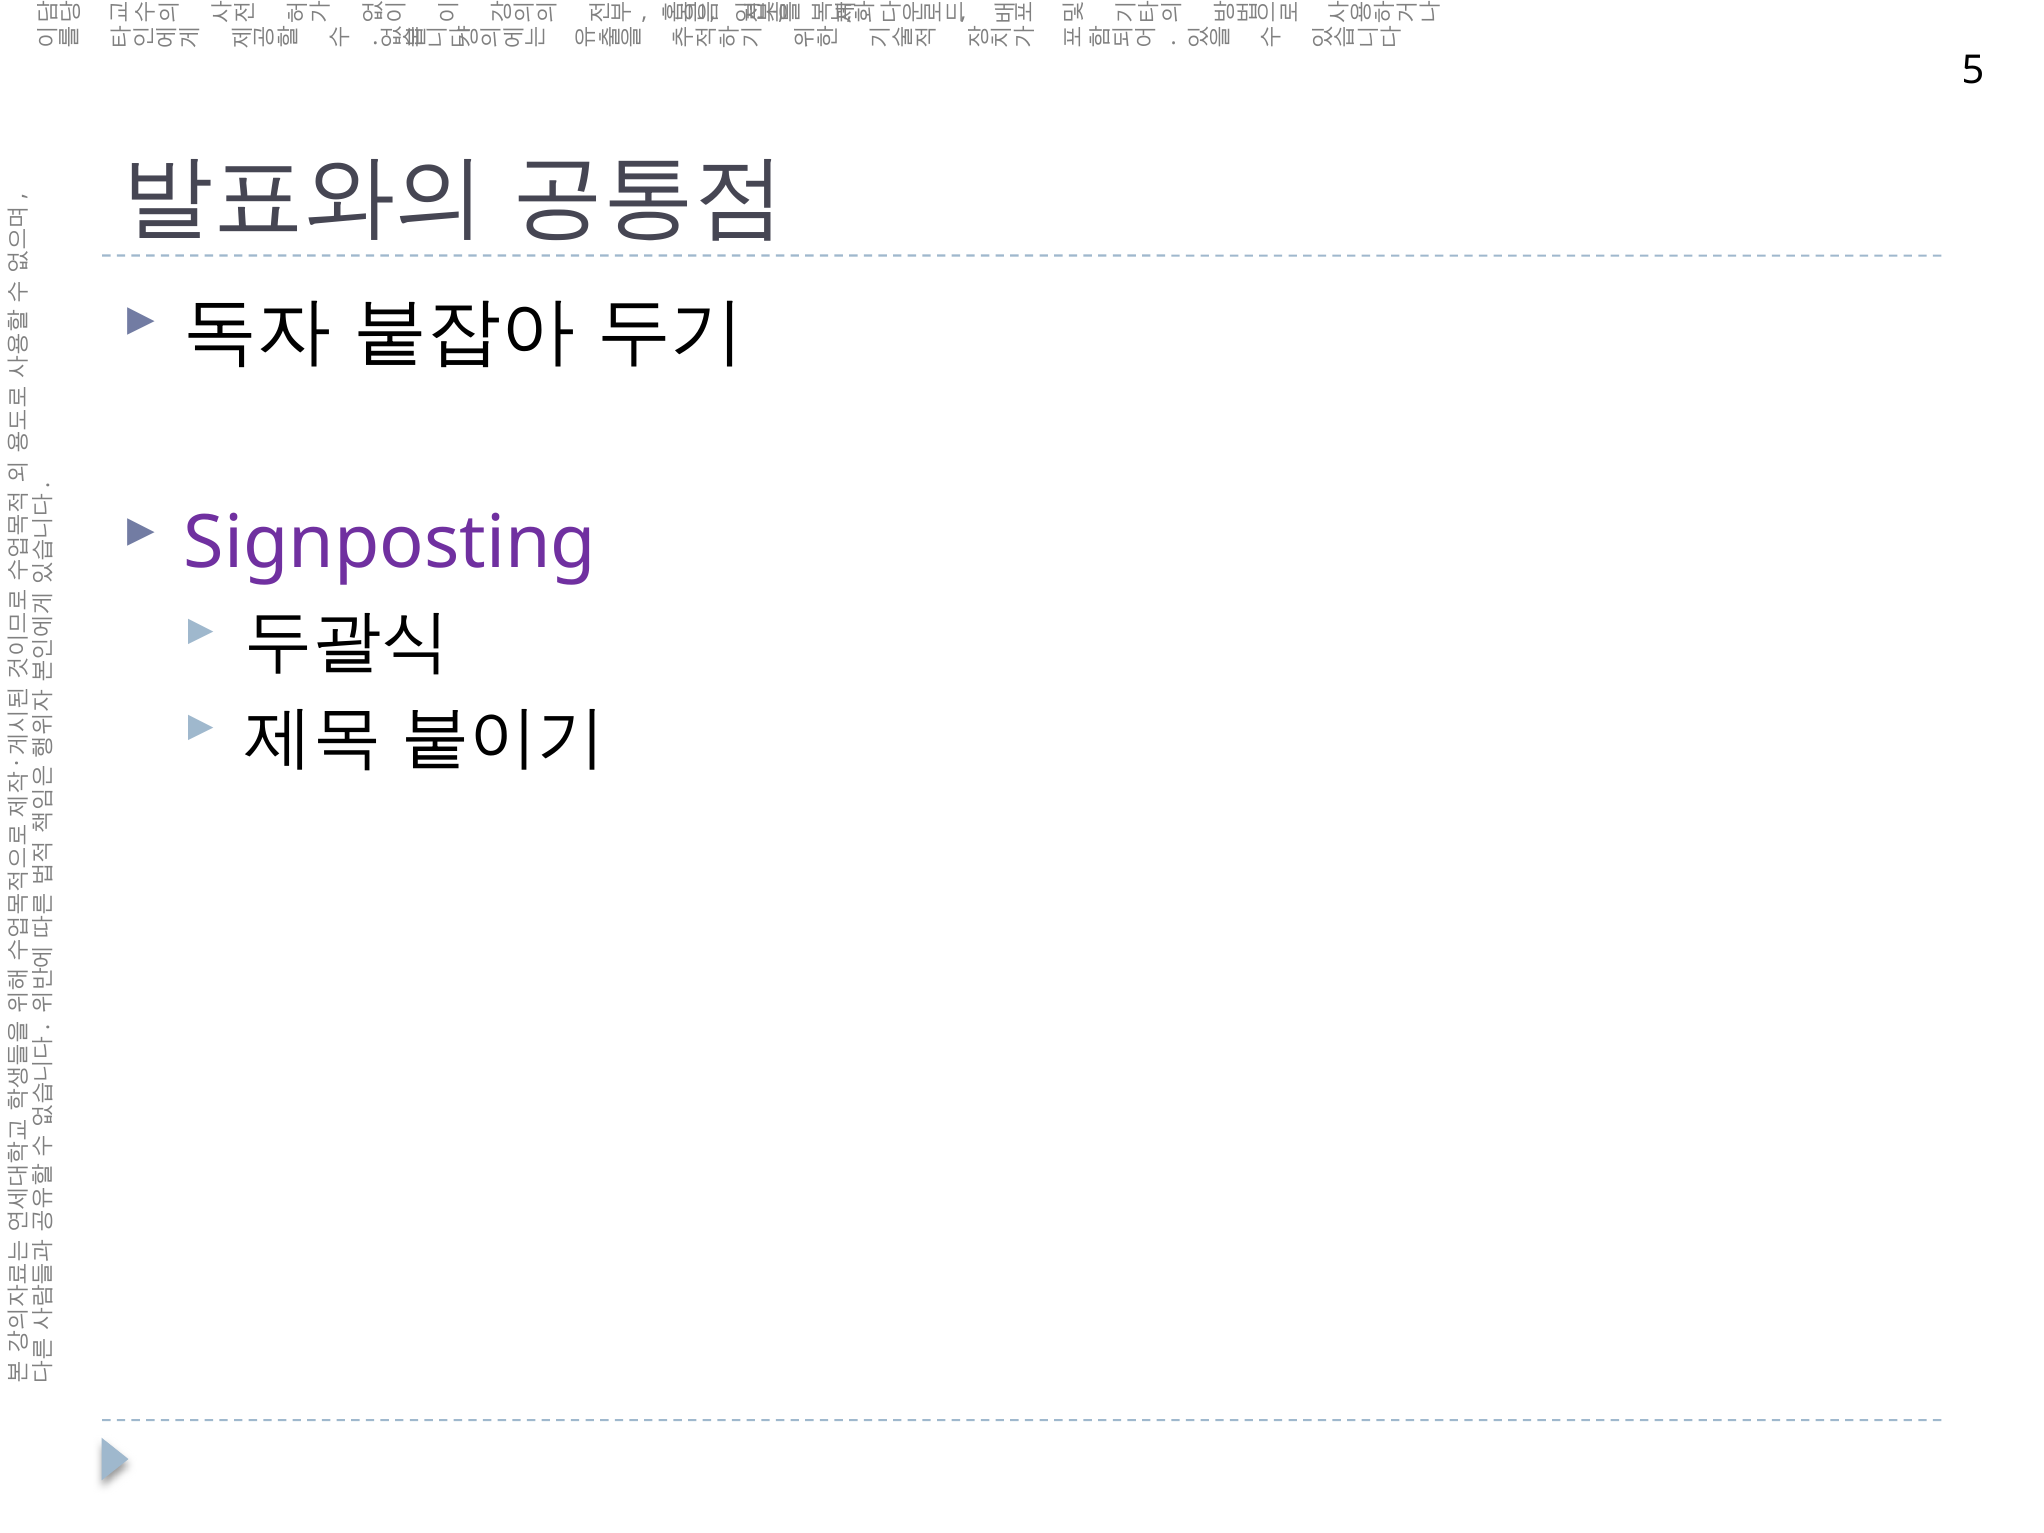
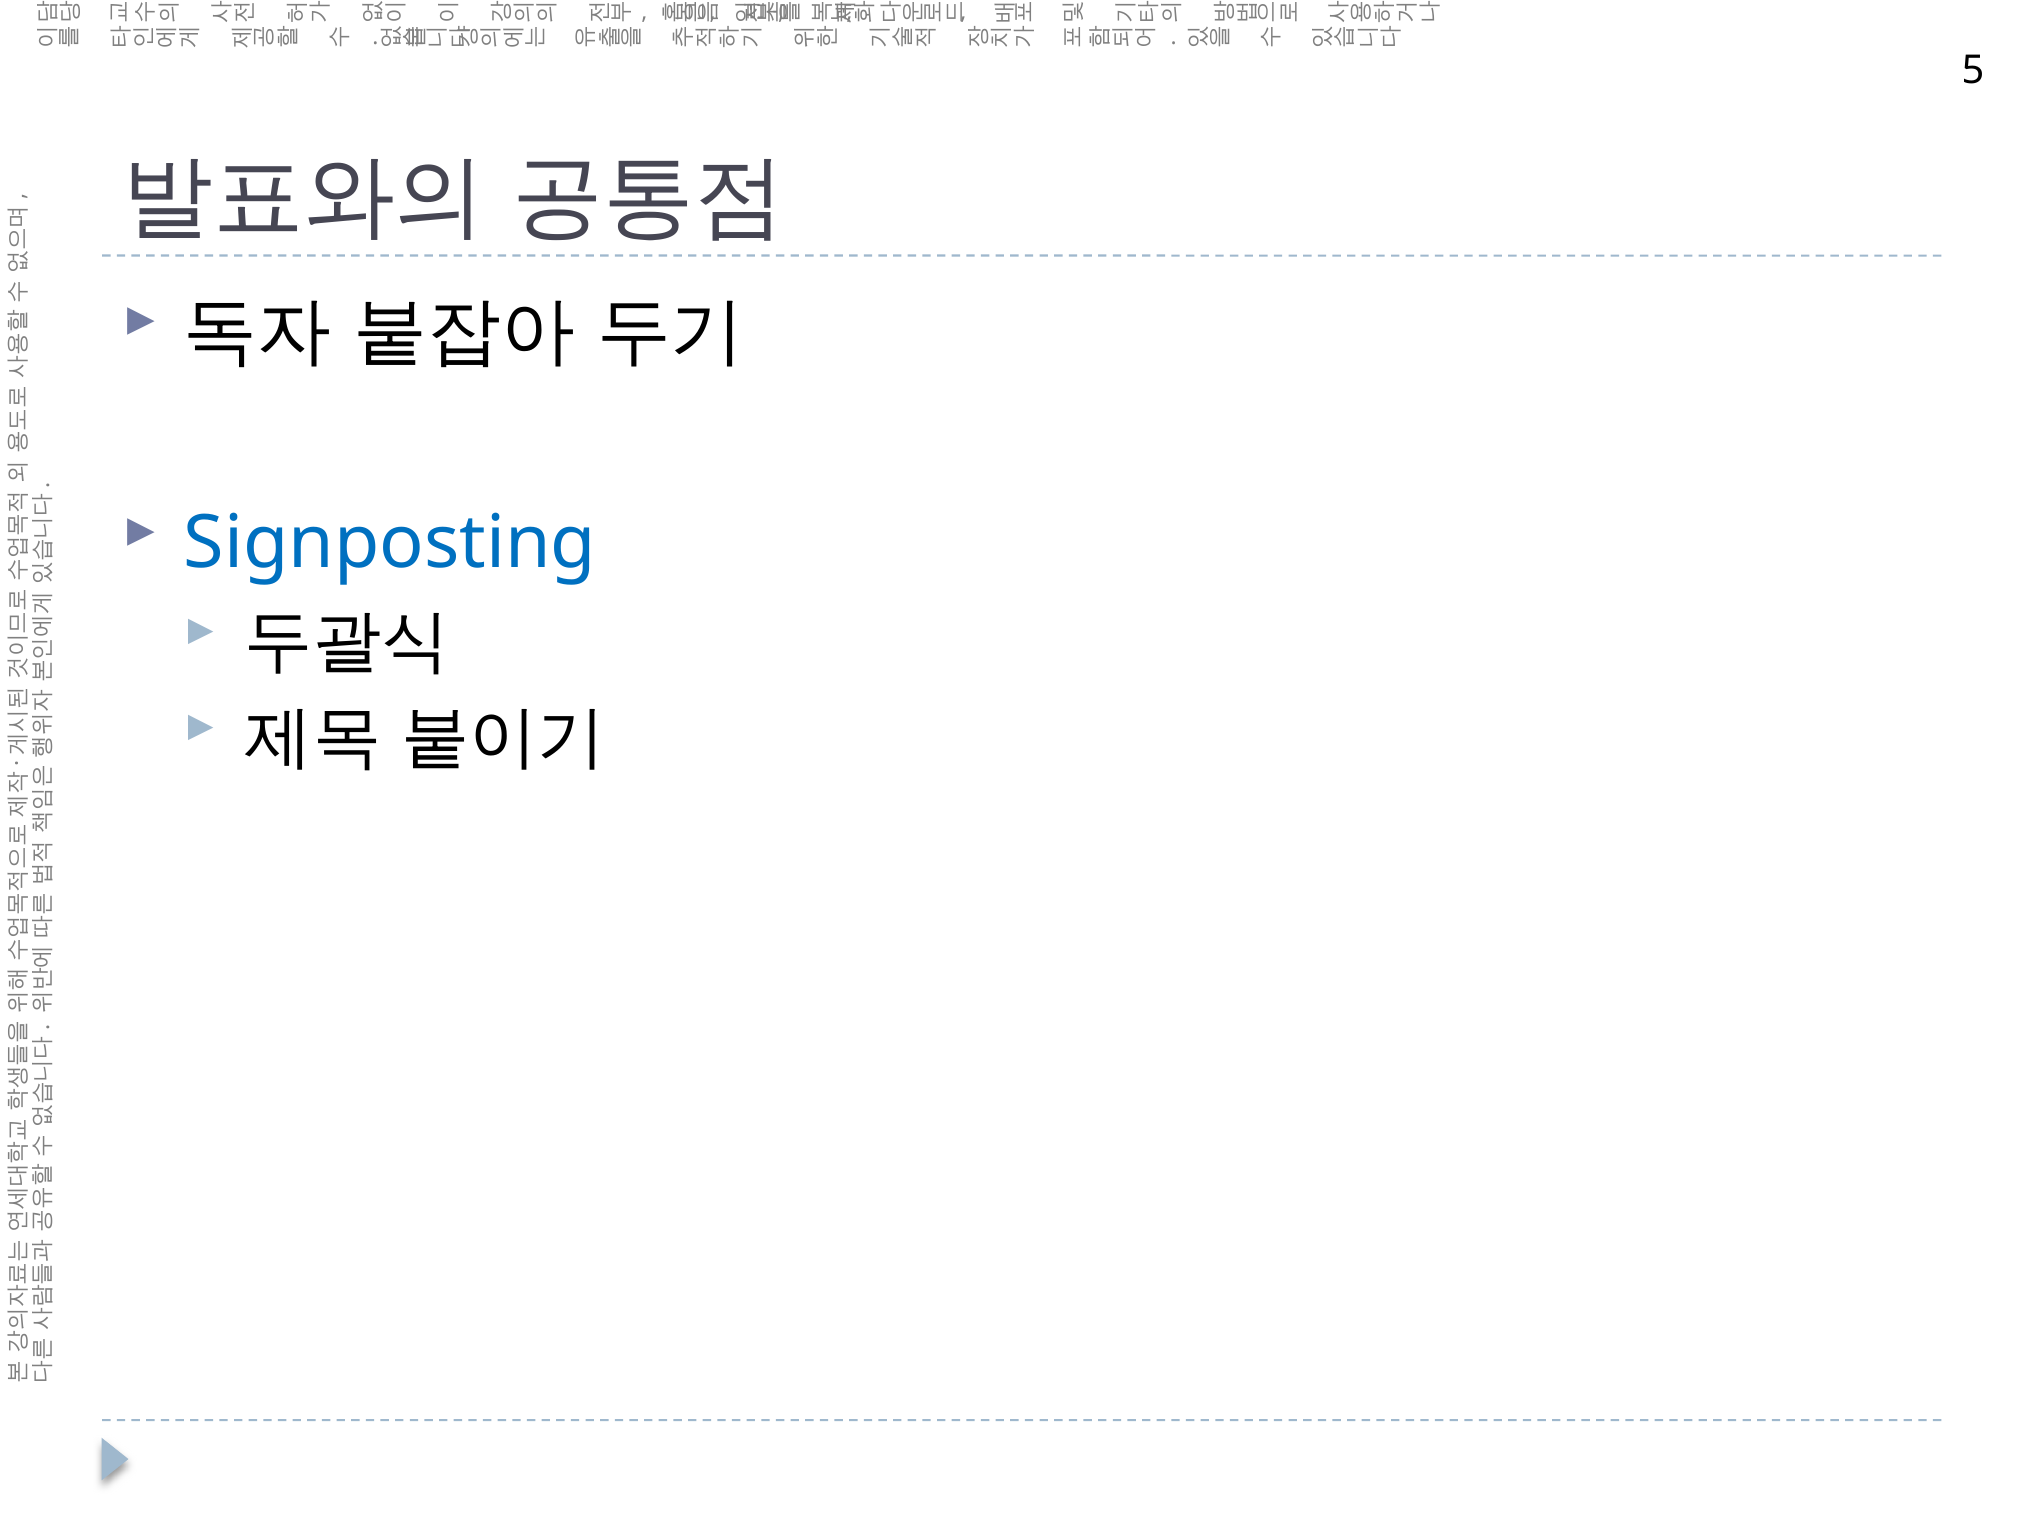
Signposting colour: purple -> blue
